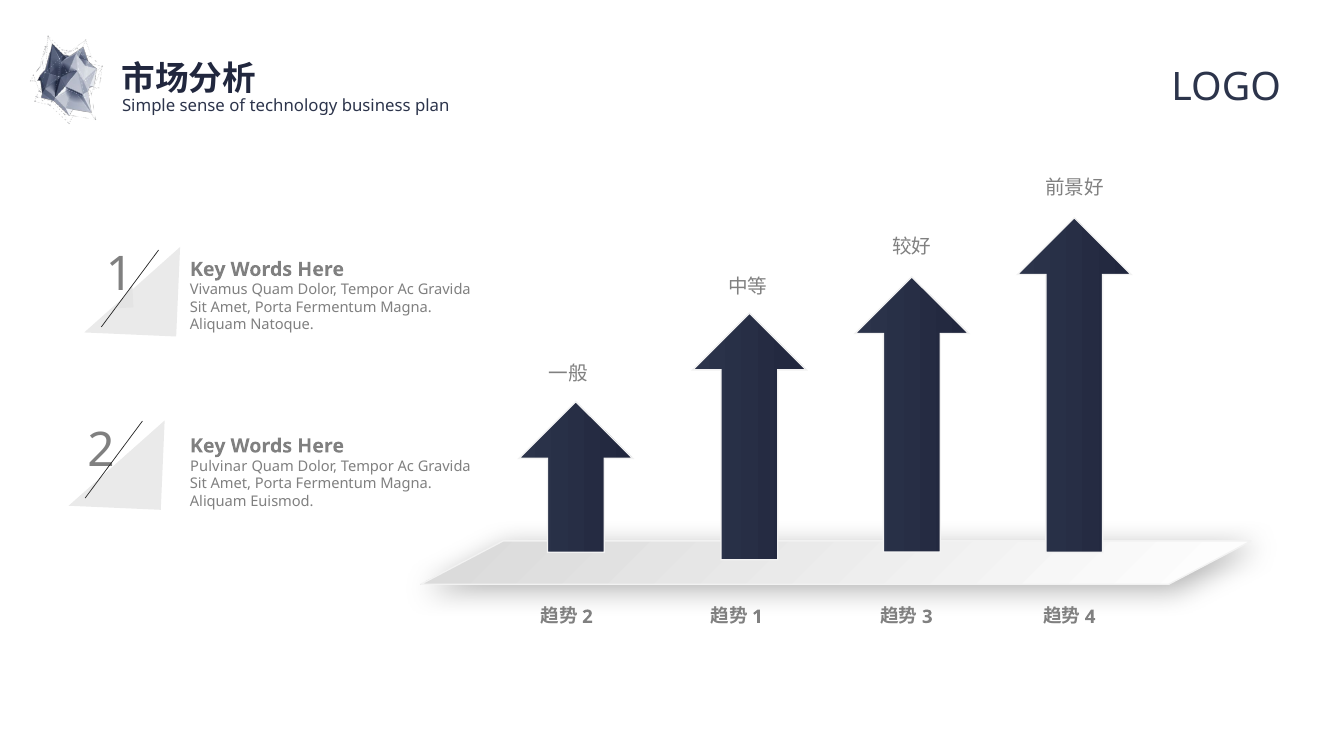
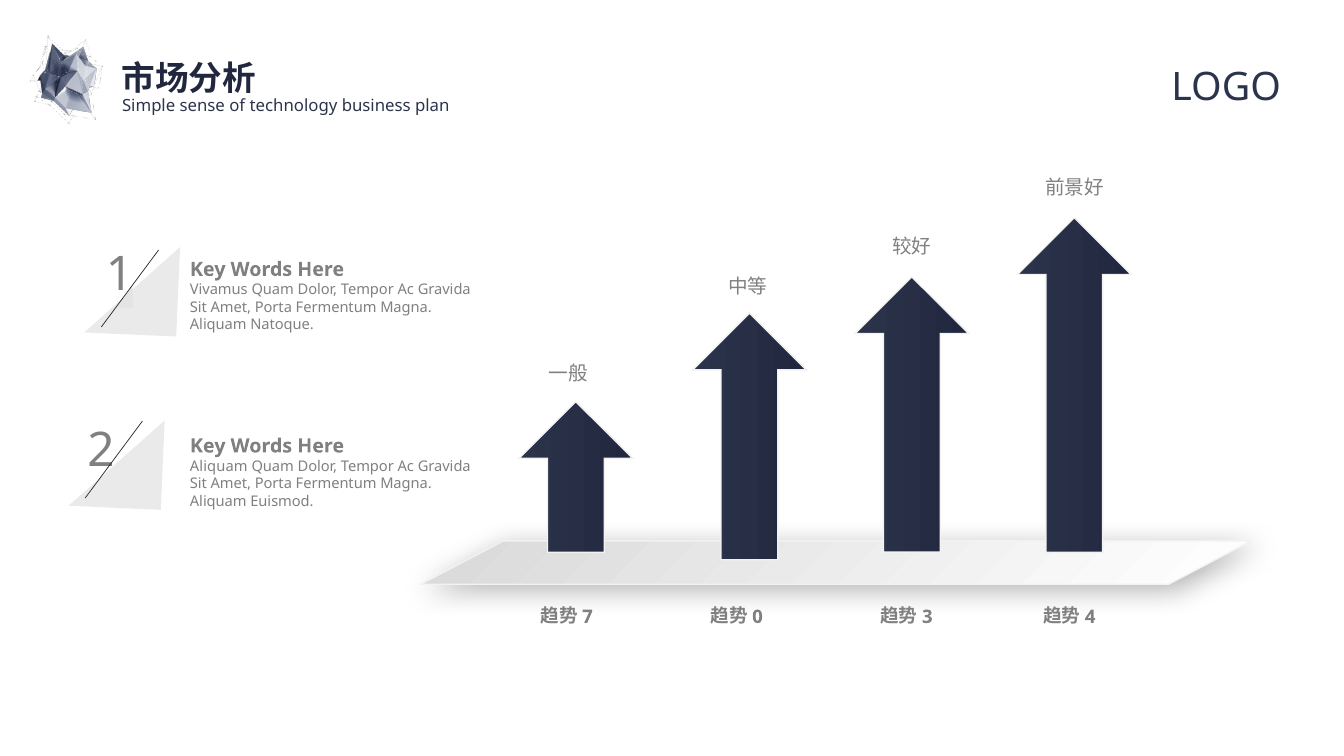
Pulvinar at (219, 466): Pulvinar -> Aliquam
2 at (587, 617): 2 -> 7
1 at (757, 617): 1 -> 0
